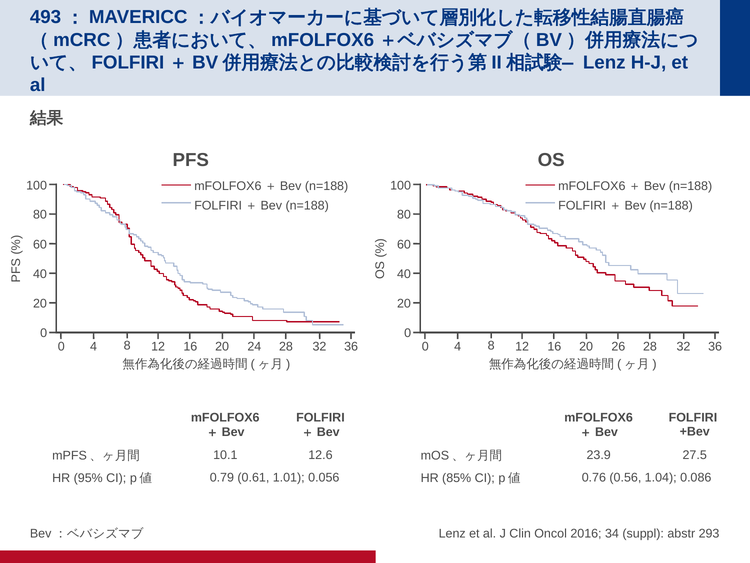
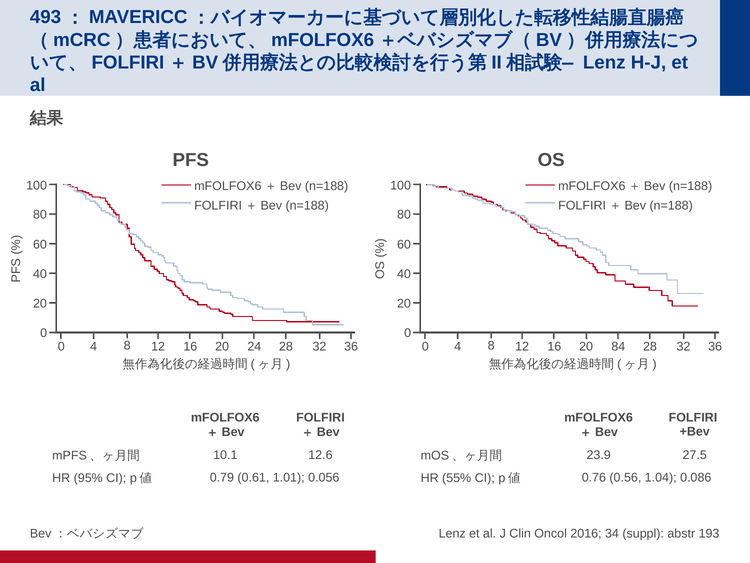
26: 26 -> 84
85%: 85% -> 55%
293: 293 -> 193
